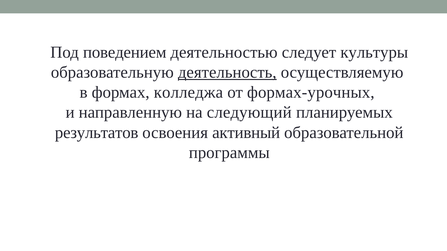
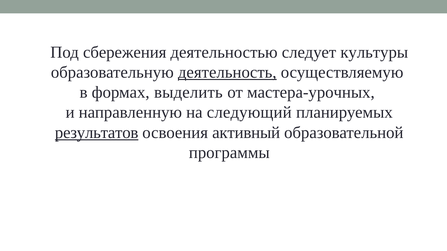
поведением: поведением -> сбережения
колледжа: колледжа -> выделить
формах-урочных: формах-урочных -> мастера-урочных
результатов underline: none -> present
